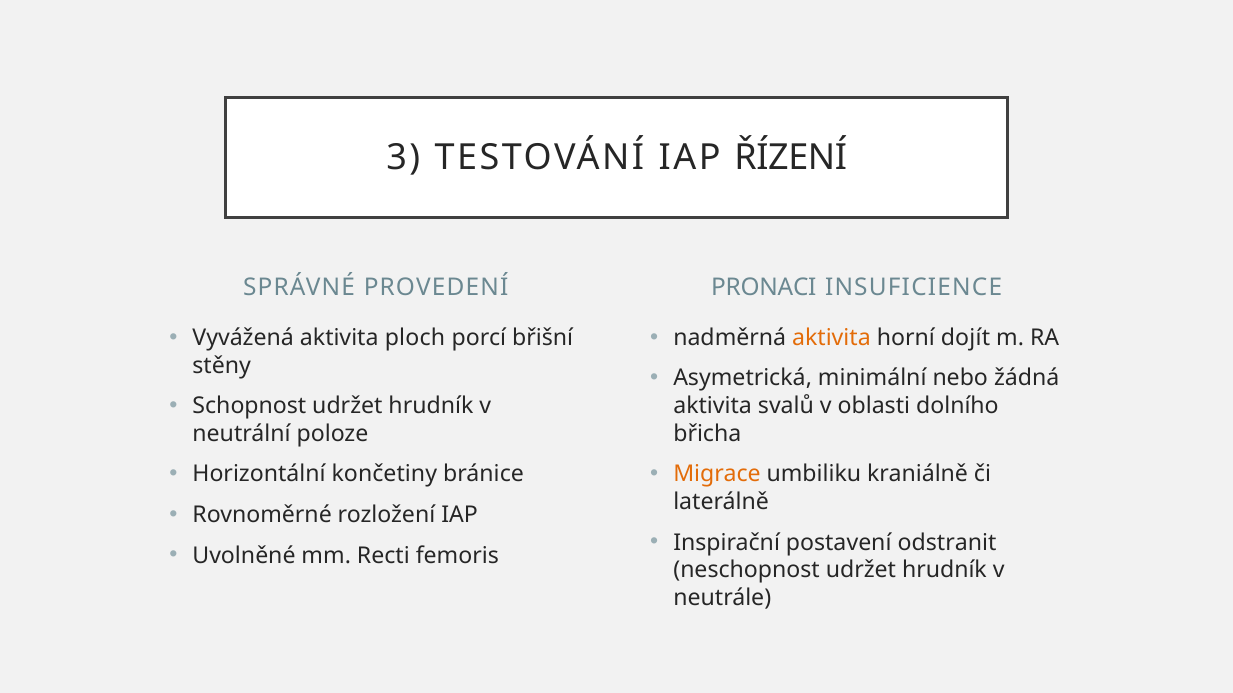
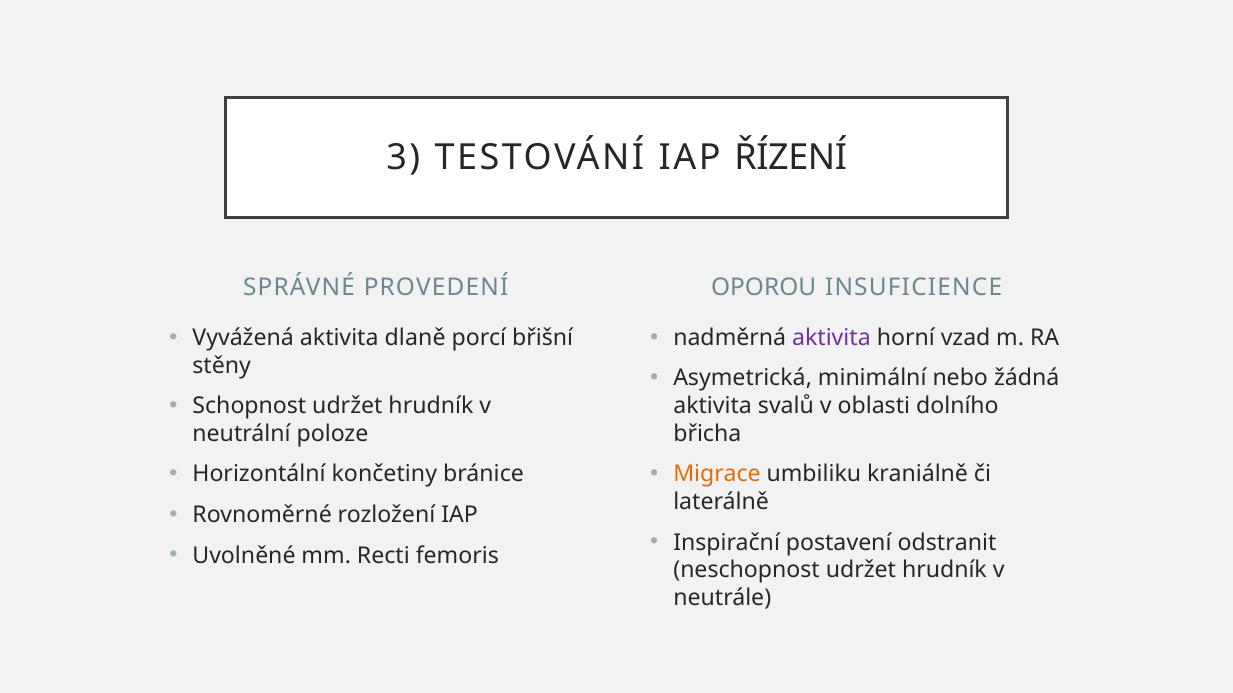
PRONACI: PRONACI -> OPOROU
ploch: ploch -> dlaně
aktivita at (831, 338) colour: orange -> purple
dojít: dojít -> vzad
